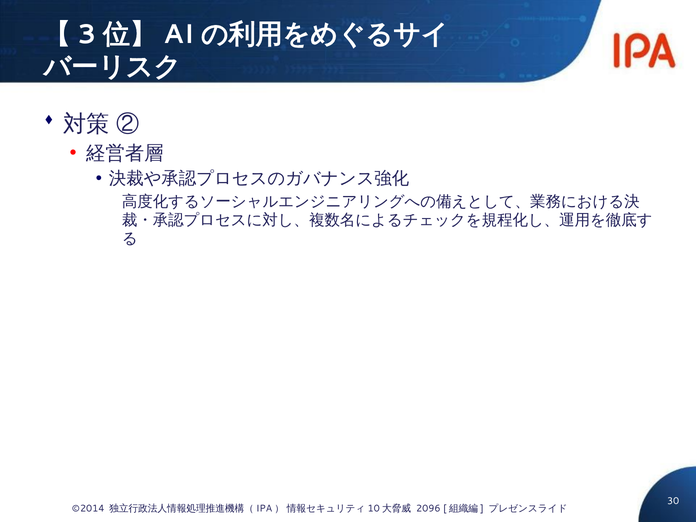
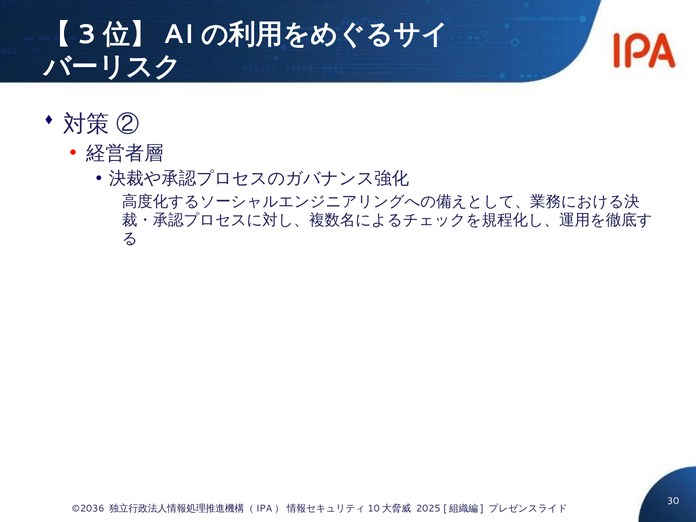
©2014: ©2014 -> ©2036
2096: 2096 -> 2025
